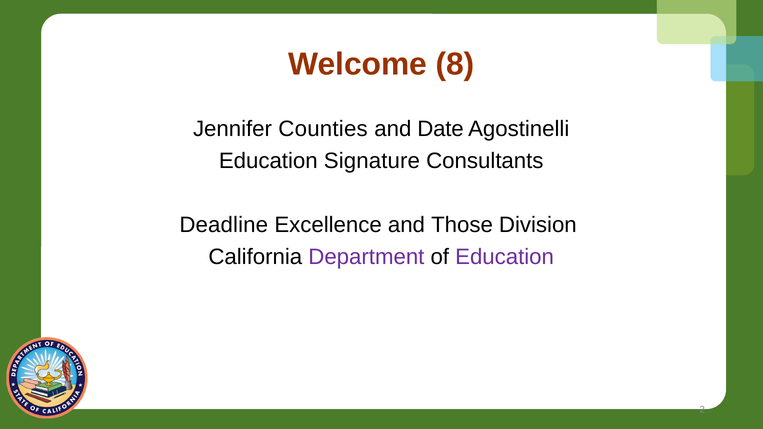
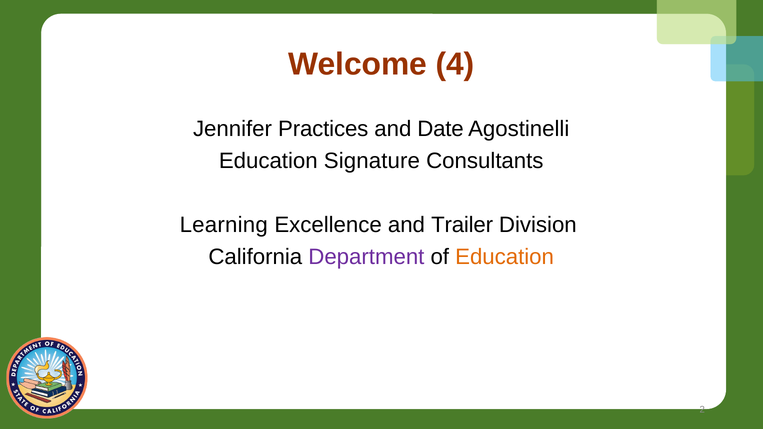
8: 8 -> 4
Counties: Counties -> Practices
Deadline: Deadline -> Learning
Those: Those -> Trailer
Education at (505, 257) colour: purple -> orange
